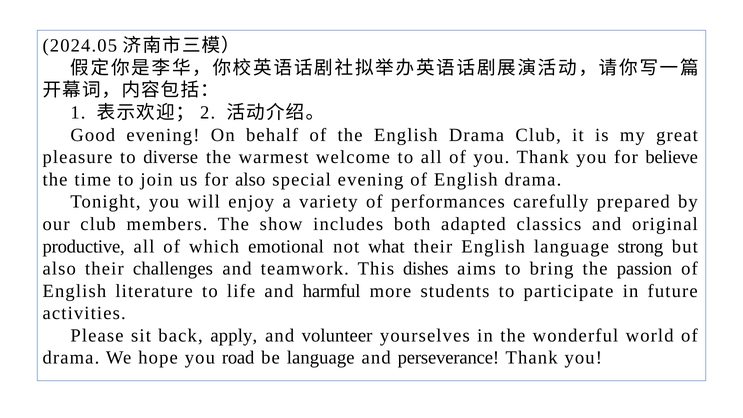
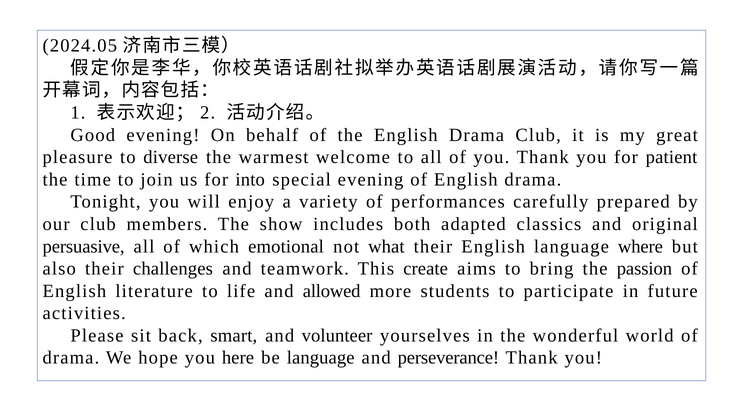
believe: believe -> patient
for also: also -> into
productive: productive -> persuasive
strong: strong -> where
dishes: dishes -> create
harmful: harmful -> allowed
apply: apply -> smart
road: road -> here
